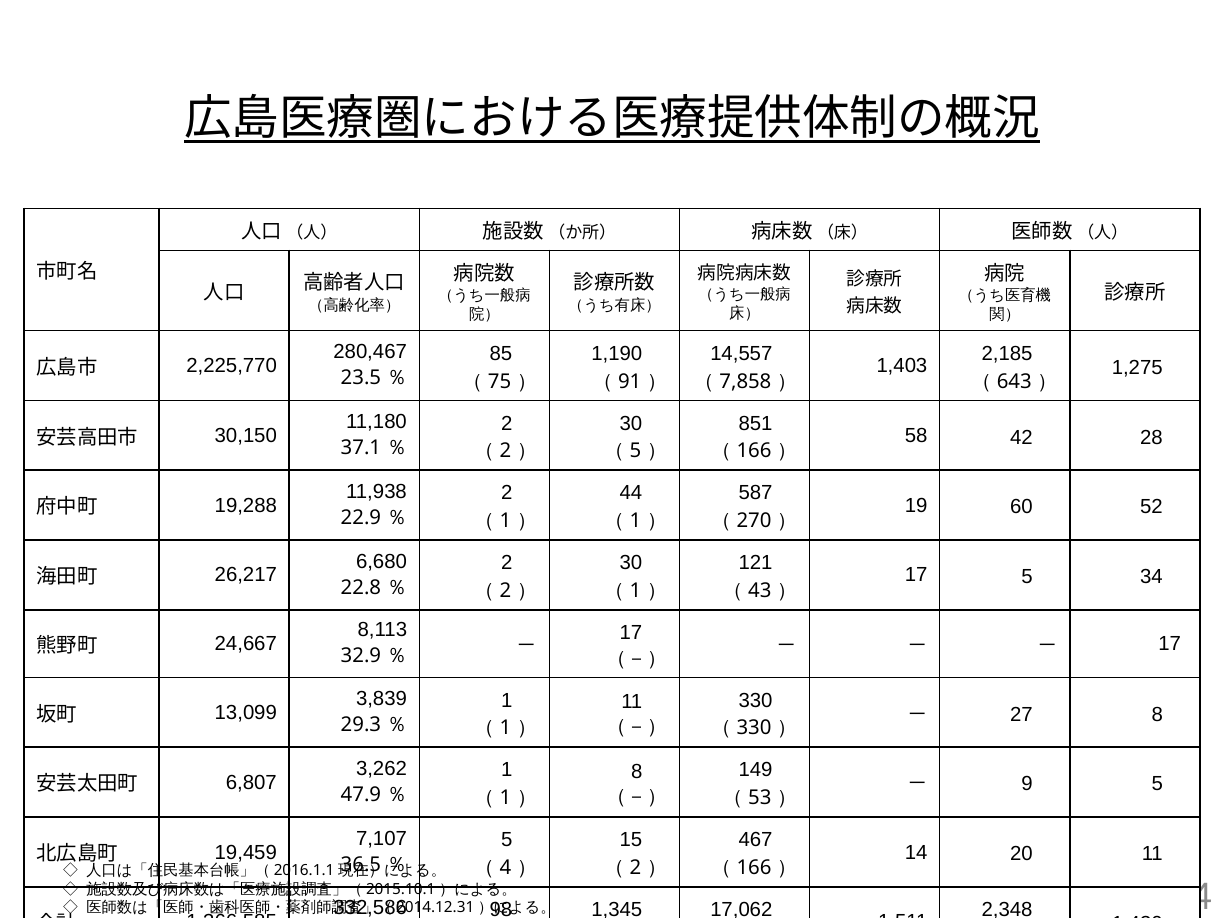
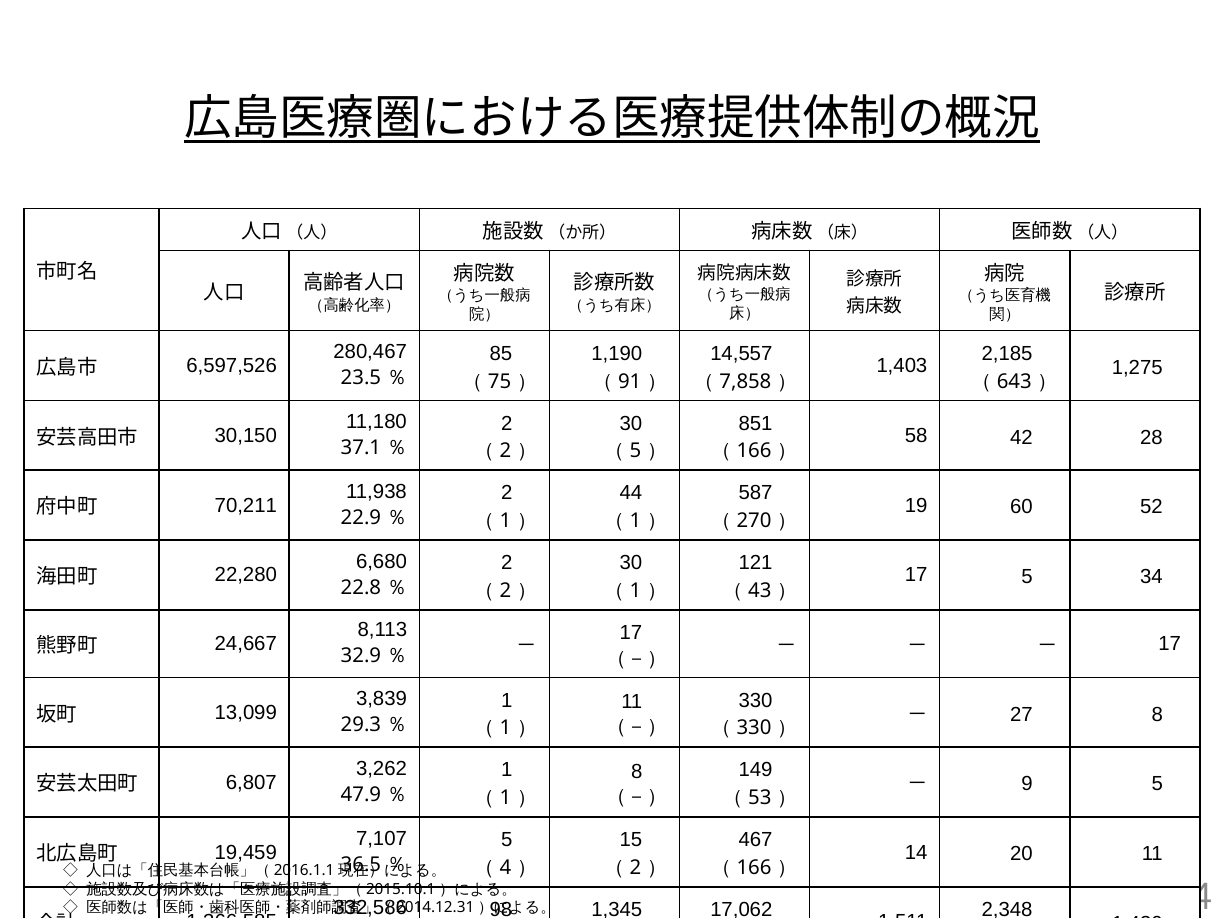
2,225,770: 2,225,770 -> 6,597,526
19,288: 19,288 -> 70,211
26,217: 26,217 -> 22,280
